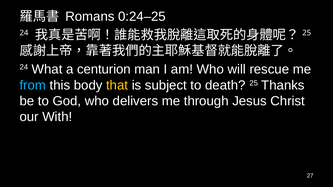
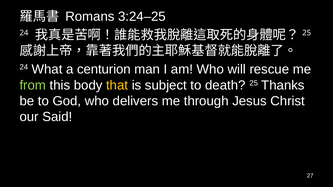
0:24–25: 0:24–25 -> 3:24–25
from colour: light blue -> light green
With: With -> Said
